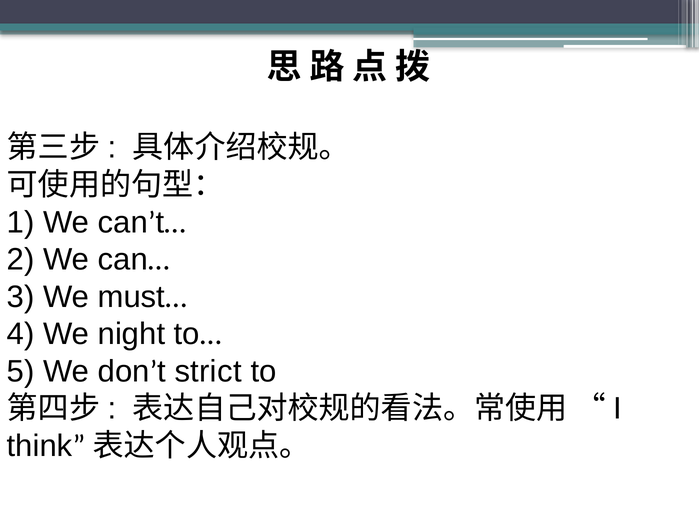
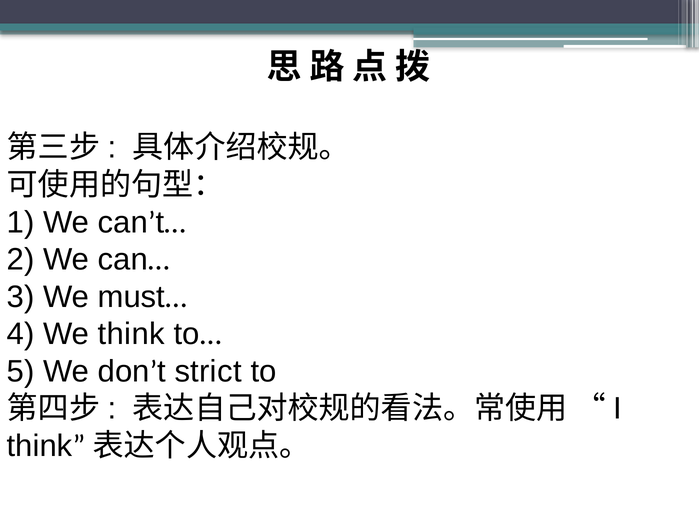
night: night -> think
